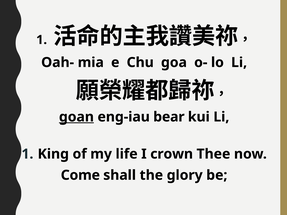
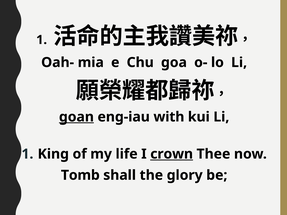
bear: bear -> with
crown underline: none -> present
Come: Come -> Tomb
